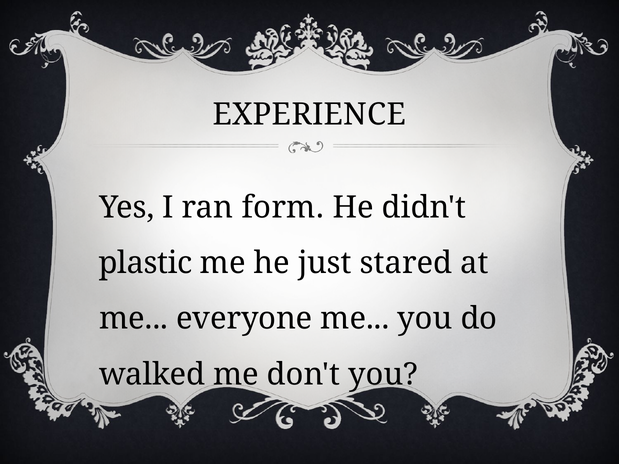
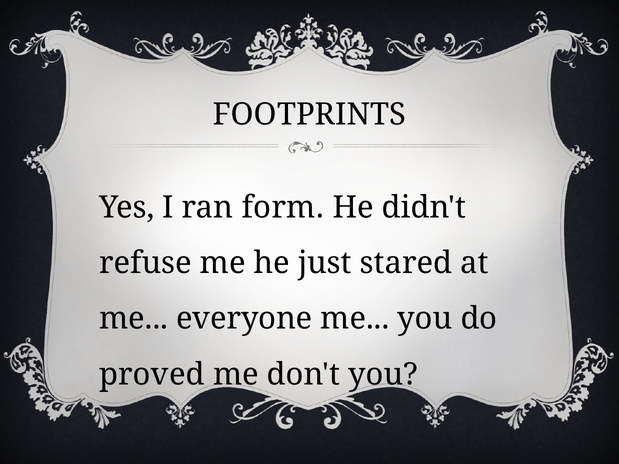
EXPERIENCE: EXPERIENCE -> FOOTPRINTS
plastic: plastic -> refuse
walked: walked -> proved
